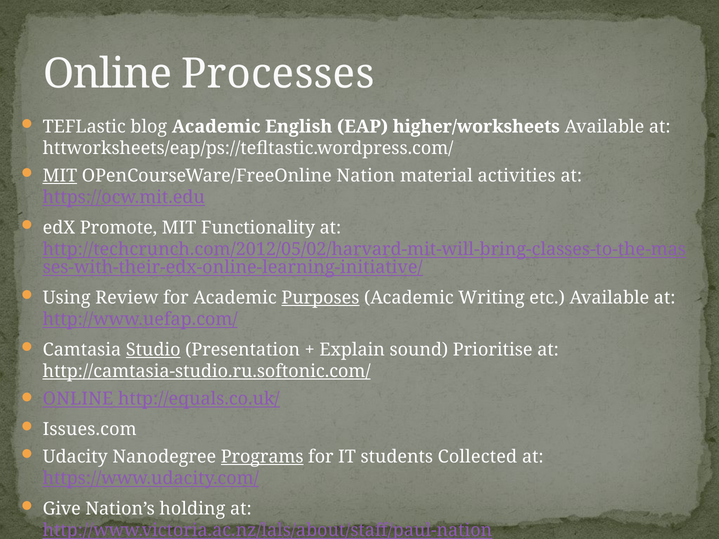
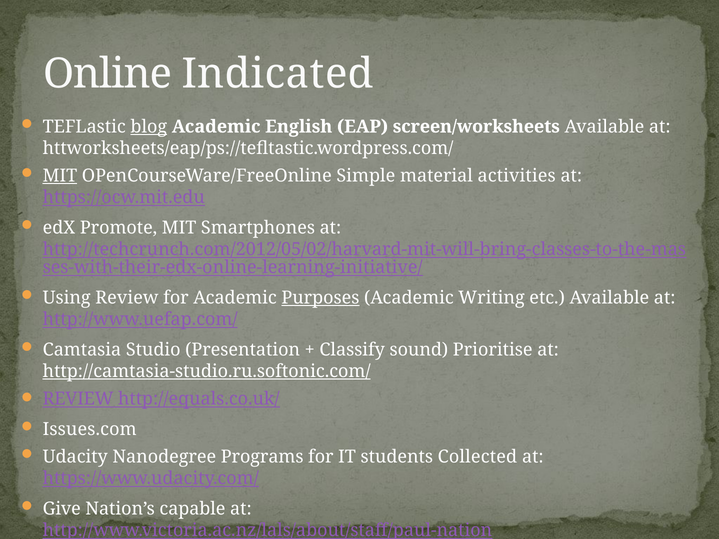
Processes: Processes -> Indicated
blog underline: none -> present
higher/worksheets: higher/worksheets -> screen/worksheets
OPenCourseWare/FreeOnline Nation: Nation -> Simple
Functionality: Functionality -> Smartphones
Studio underline: present -> none
Explain: Explain -> Classify
ONLINE at (78, 399): ONLINE -> REVIEW
Programs underline: present -> none
holding: holding -> capable
